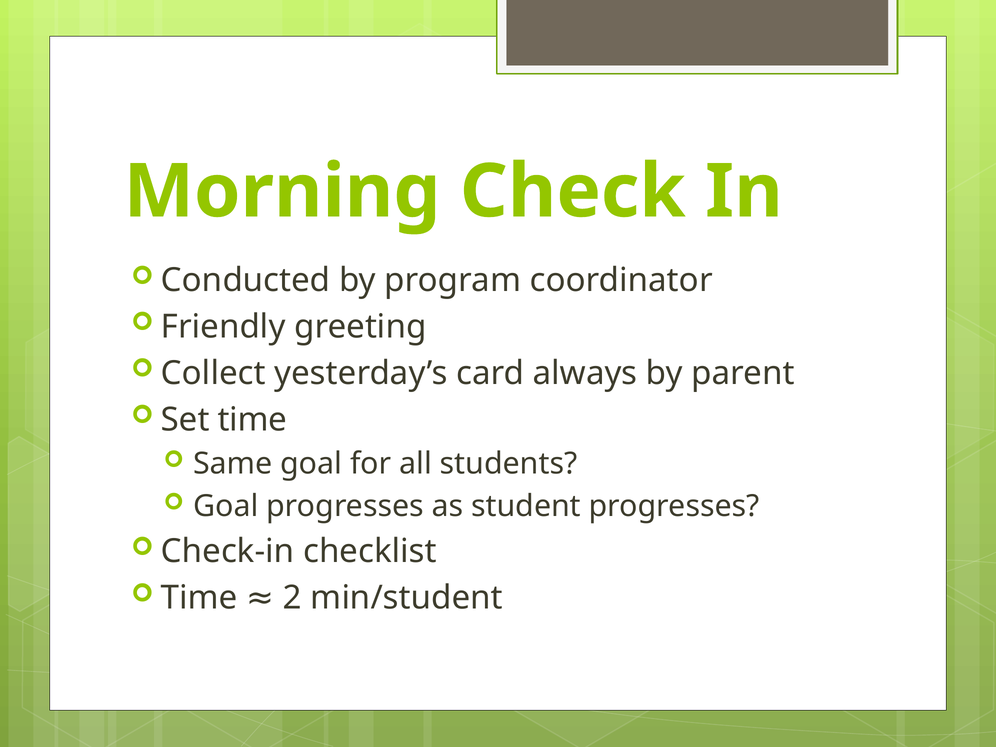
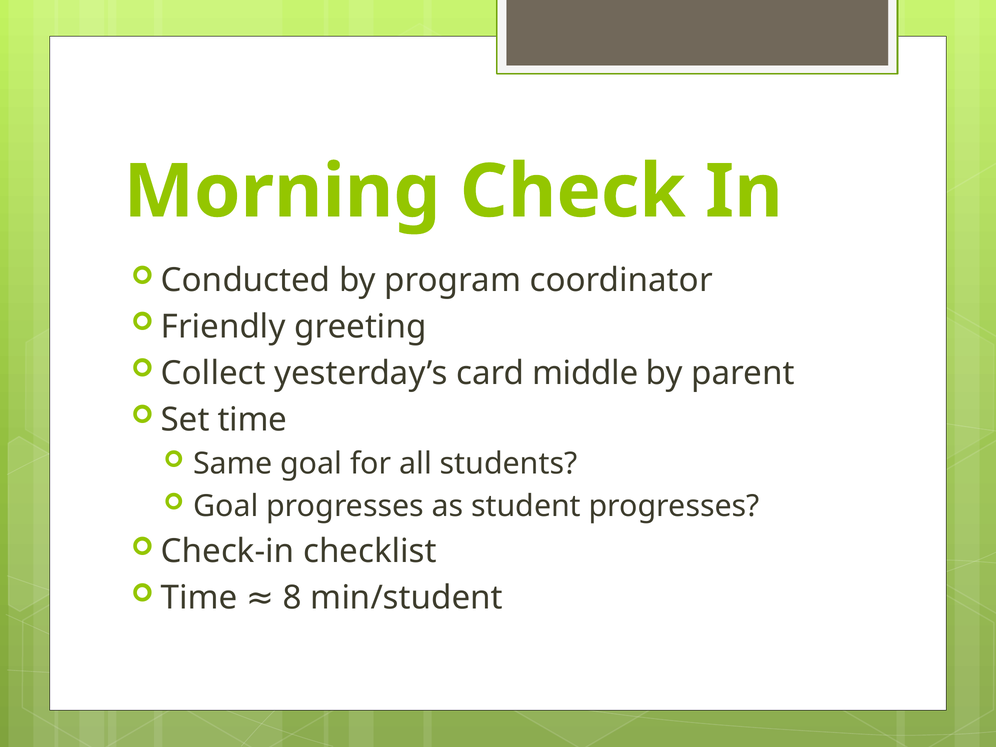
always: always -> middle
2: 2 -> 8
